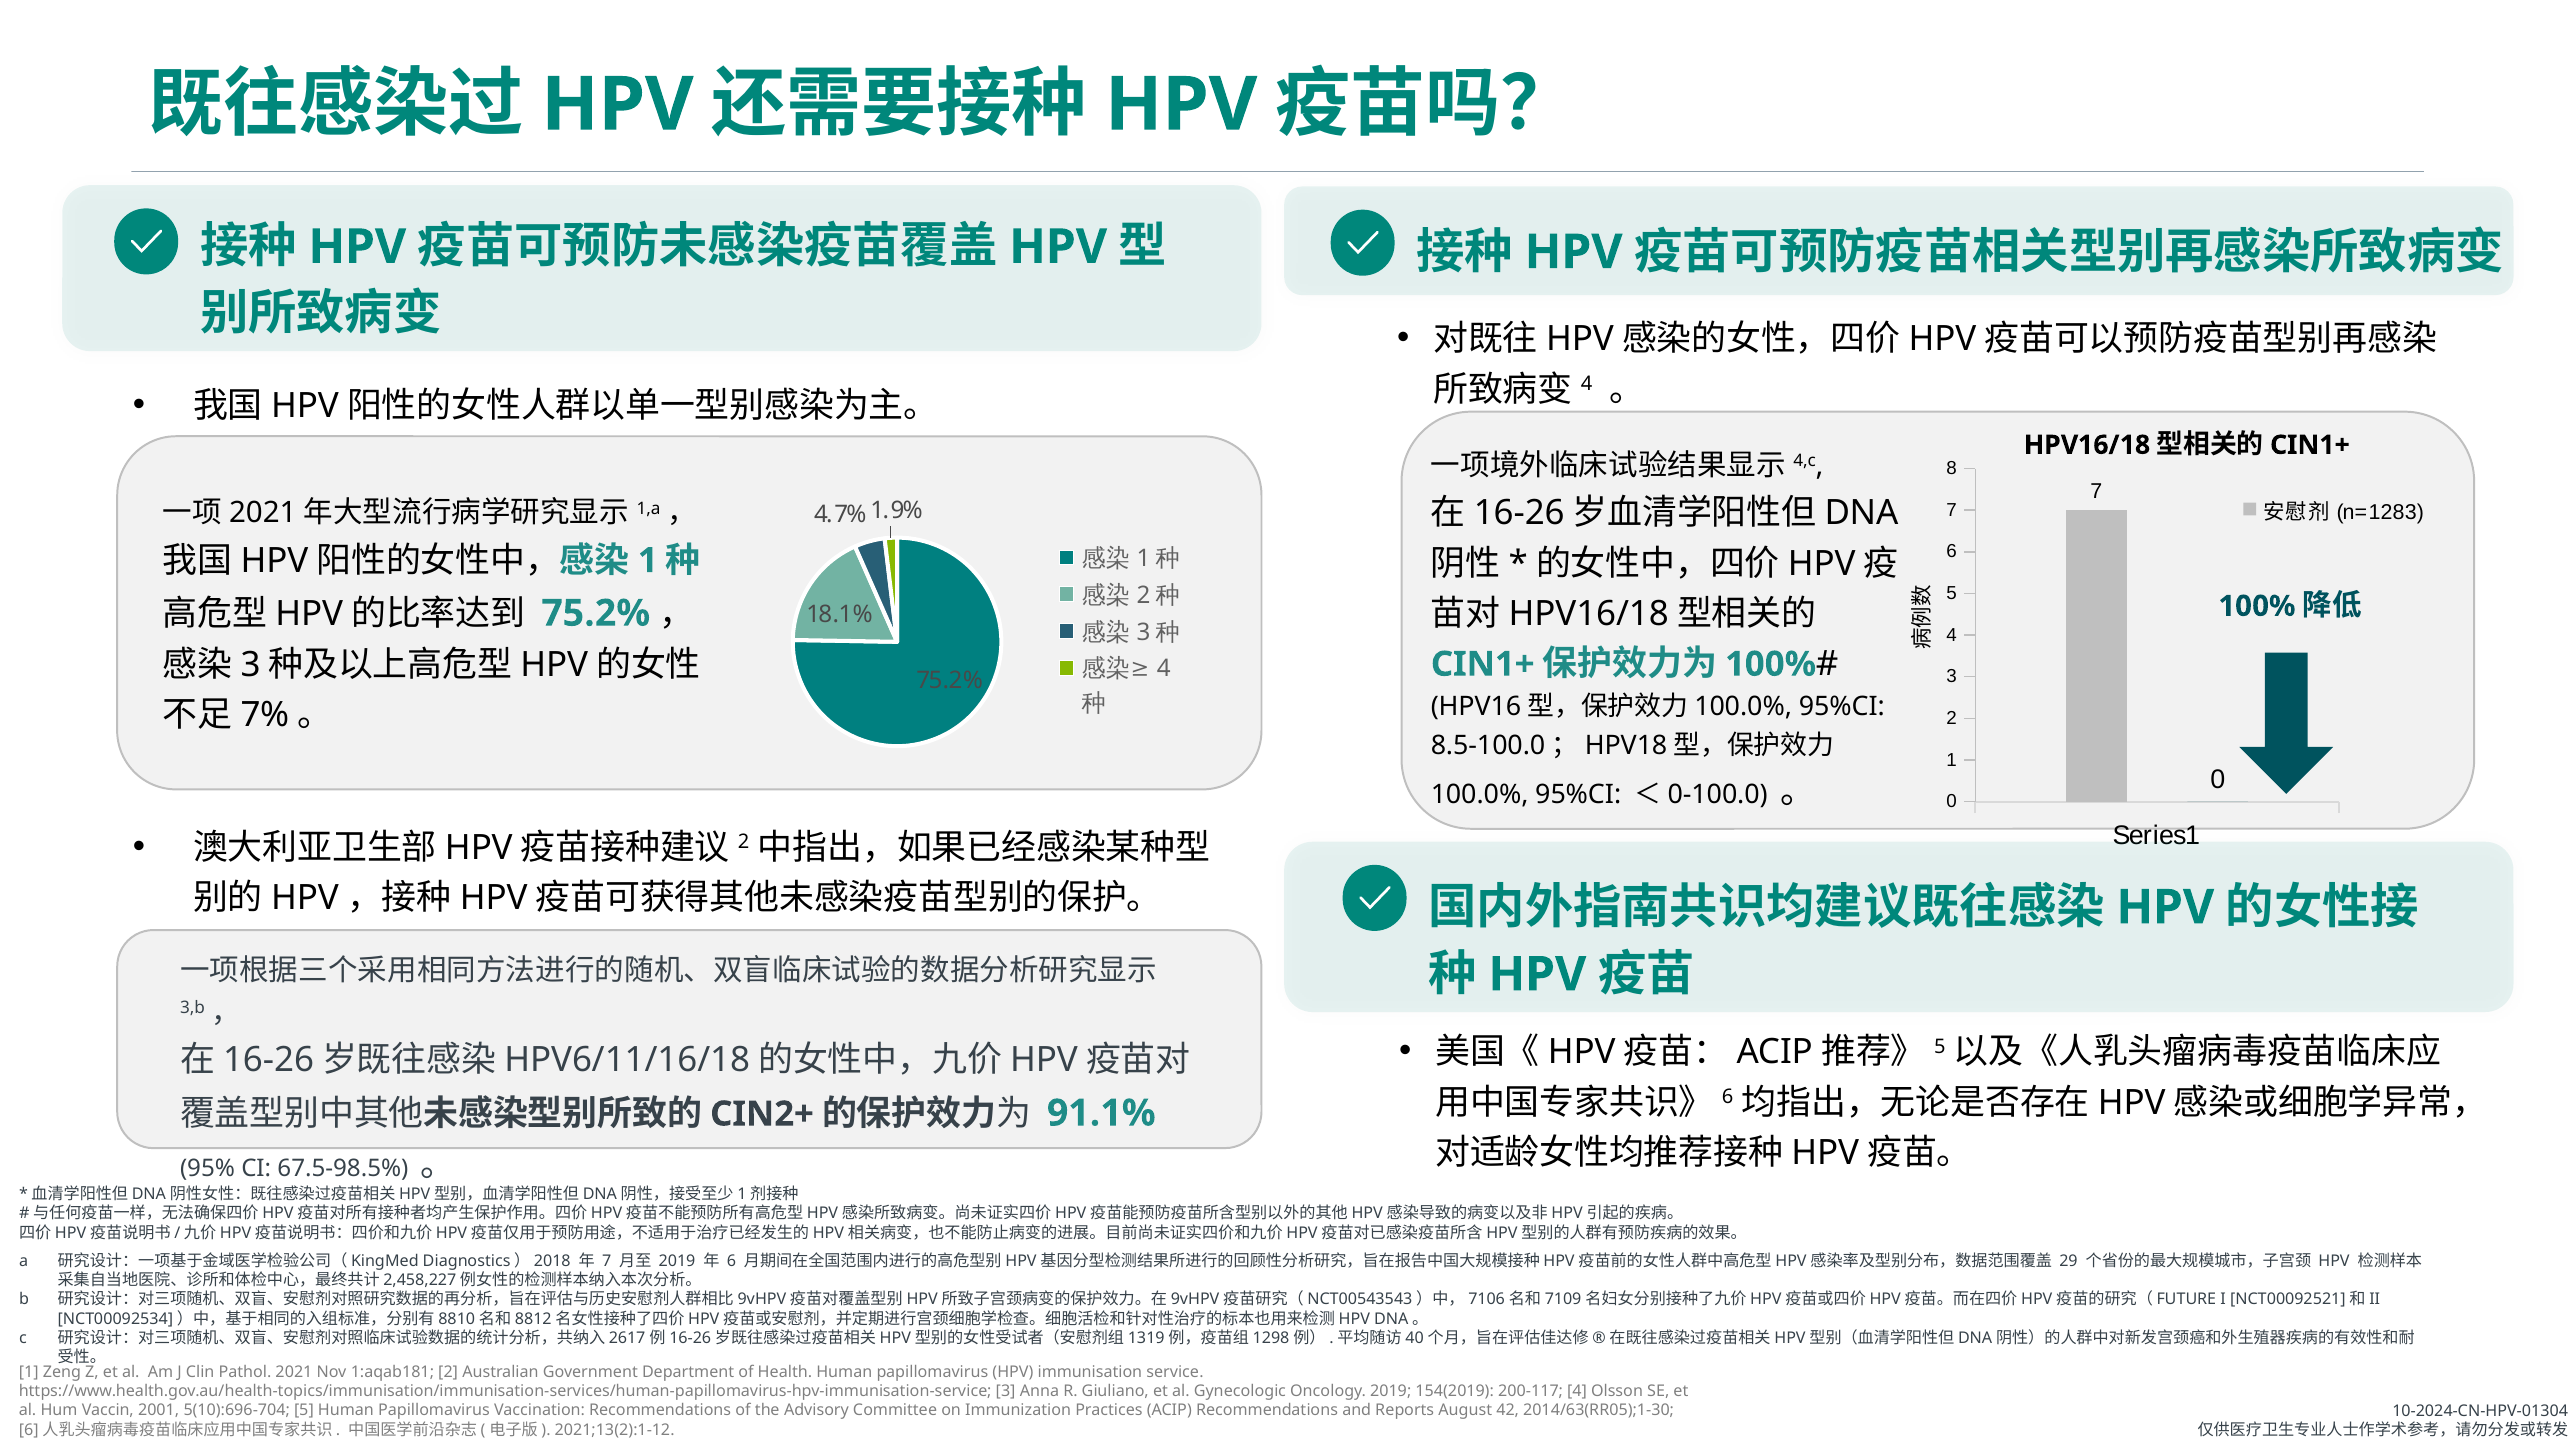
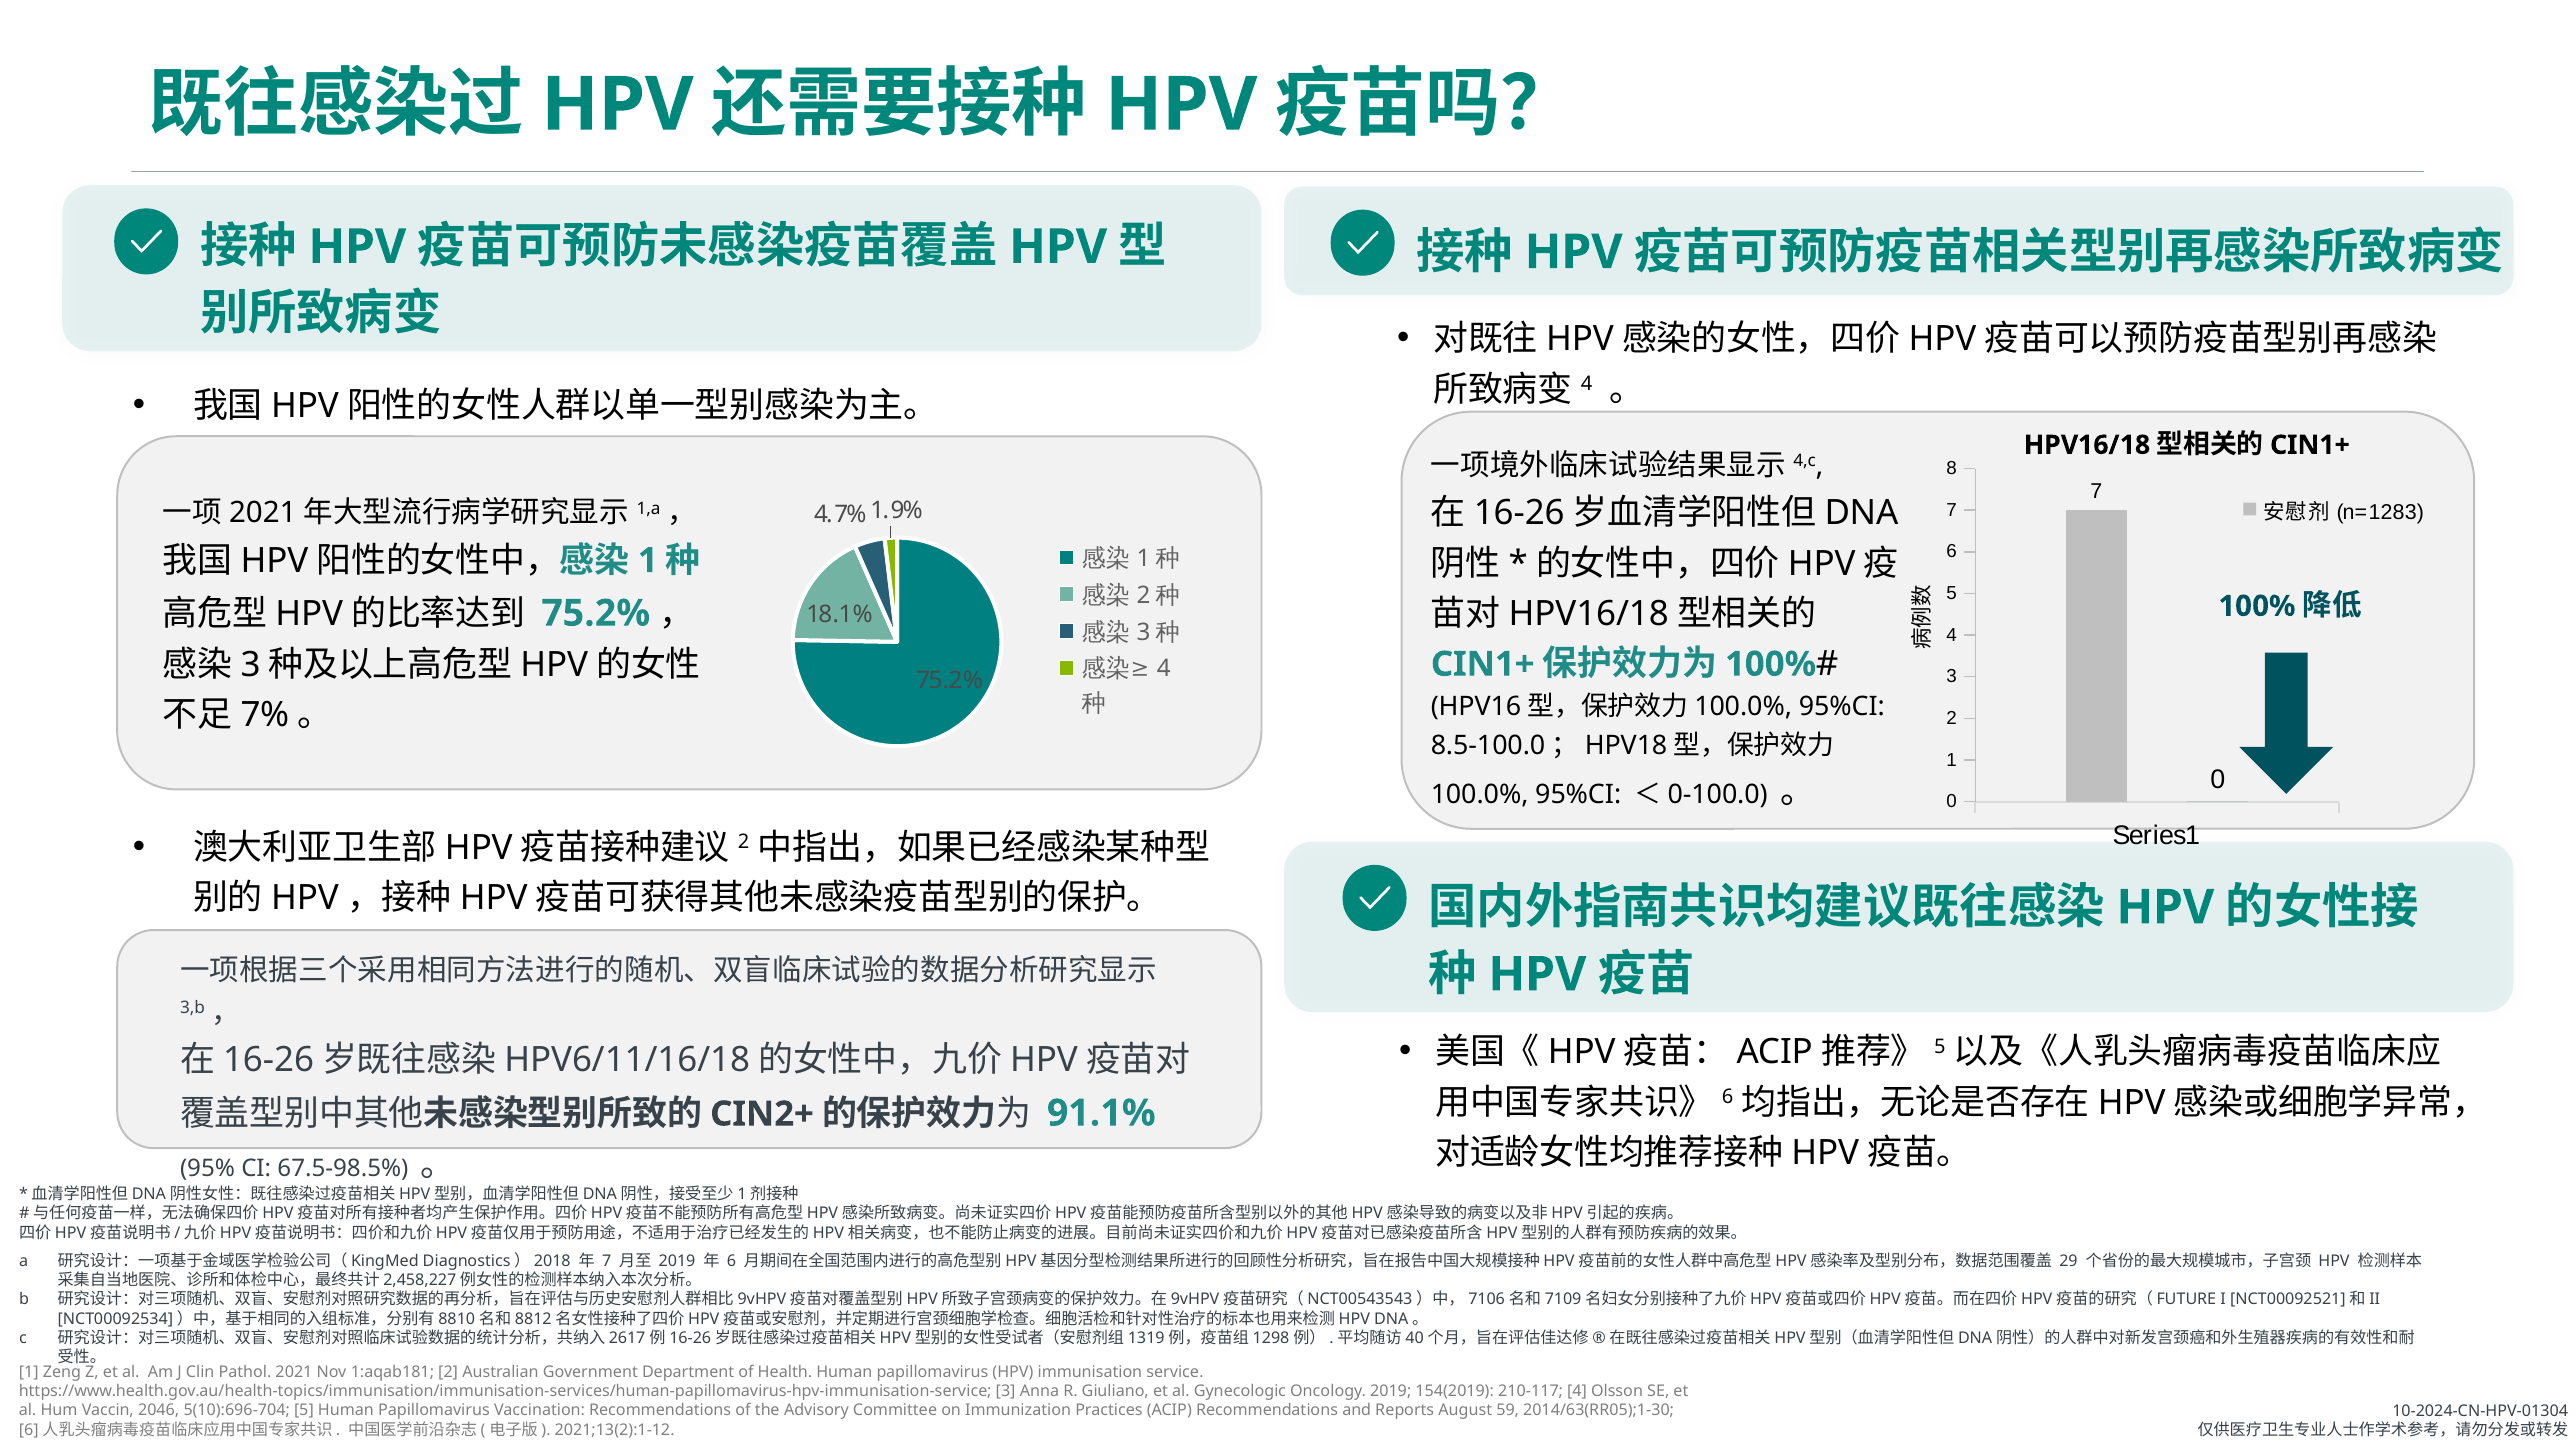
200-117: 200-117 -> 210-117
2001: 2001 -> 2046
42: 42 -> 59
